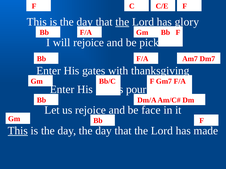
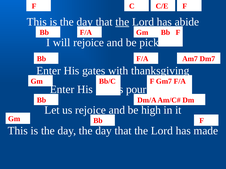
glory: glory -> abide
face: face -> high
This at (18, 131) underline: present -> none
